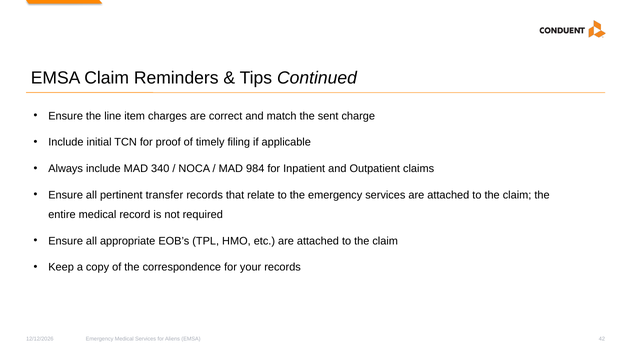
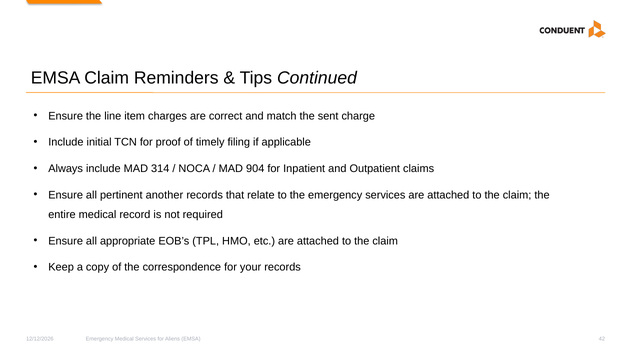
340: 340 -> 314
984: 984 -> 904
transfer: transfer -> another
